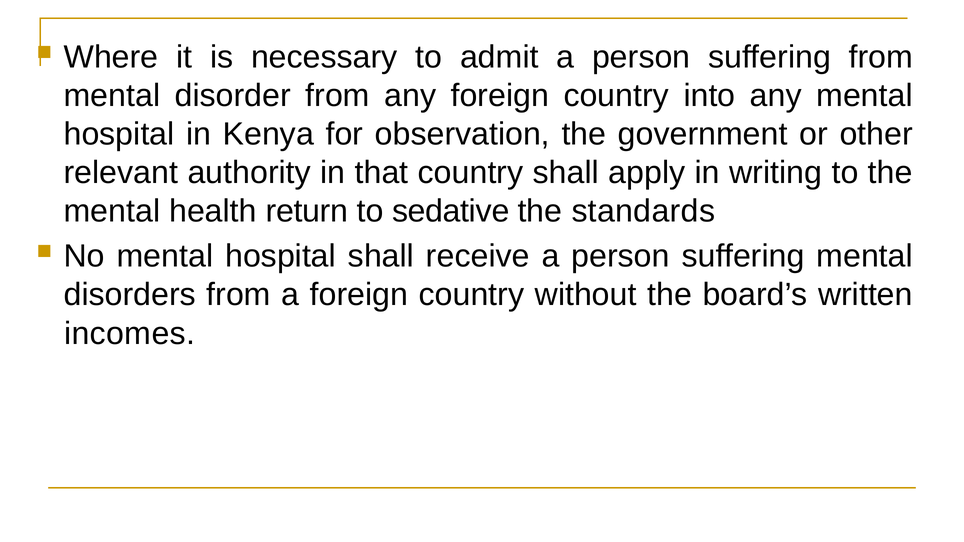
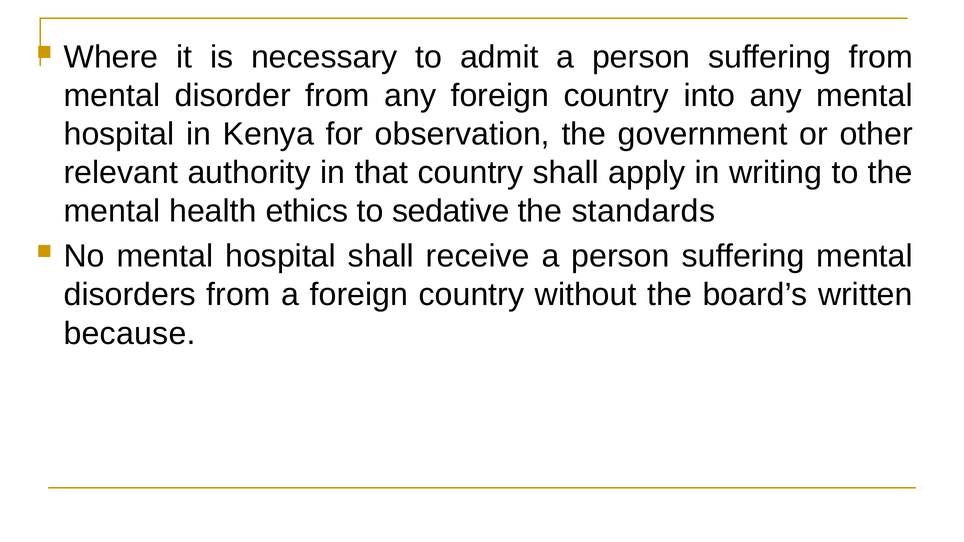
return: return -> ethics
incomes: incomes -> because
